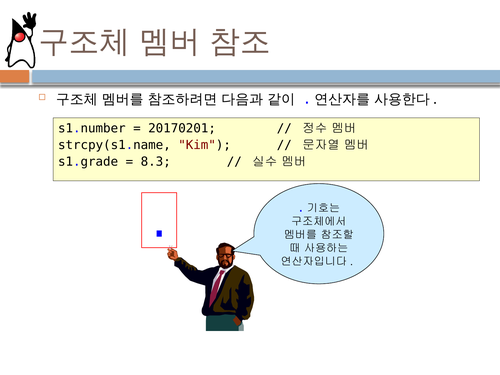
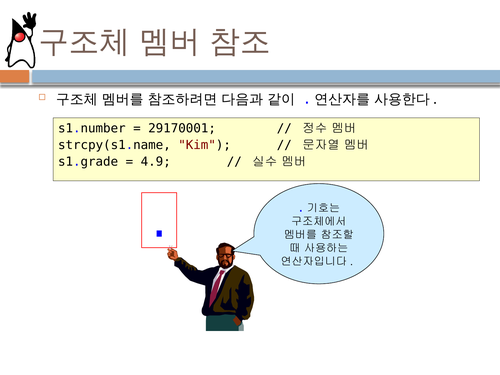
20170201: 20170201 -> 29170001
8.3: 8.3 -> 4.9
